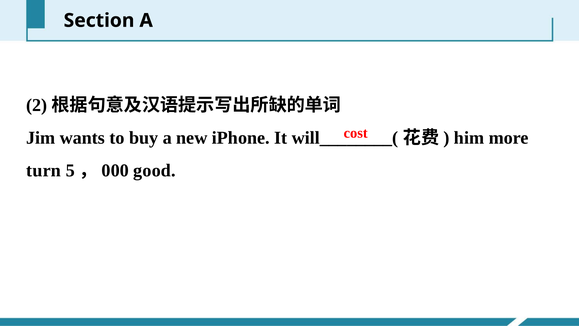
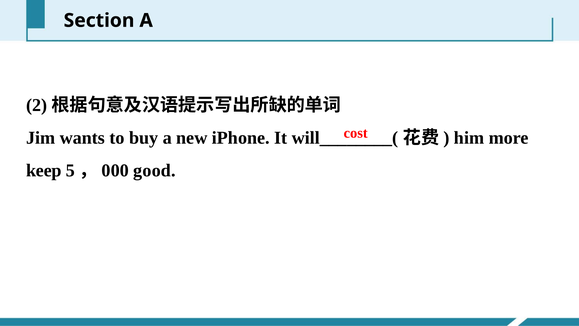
turn: turn -> keep
